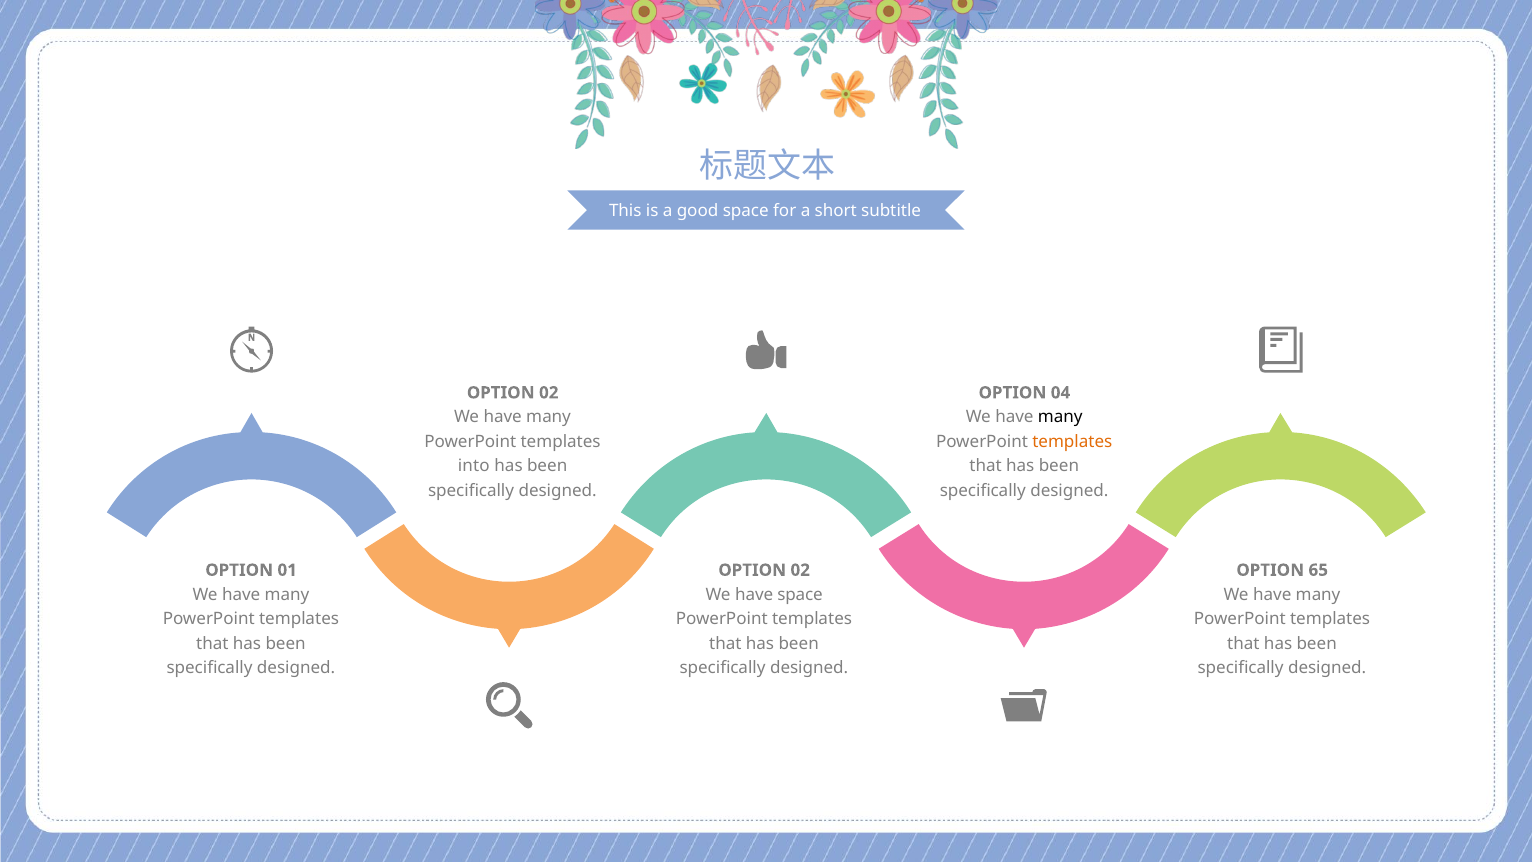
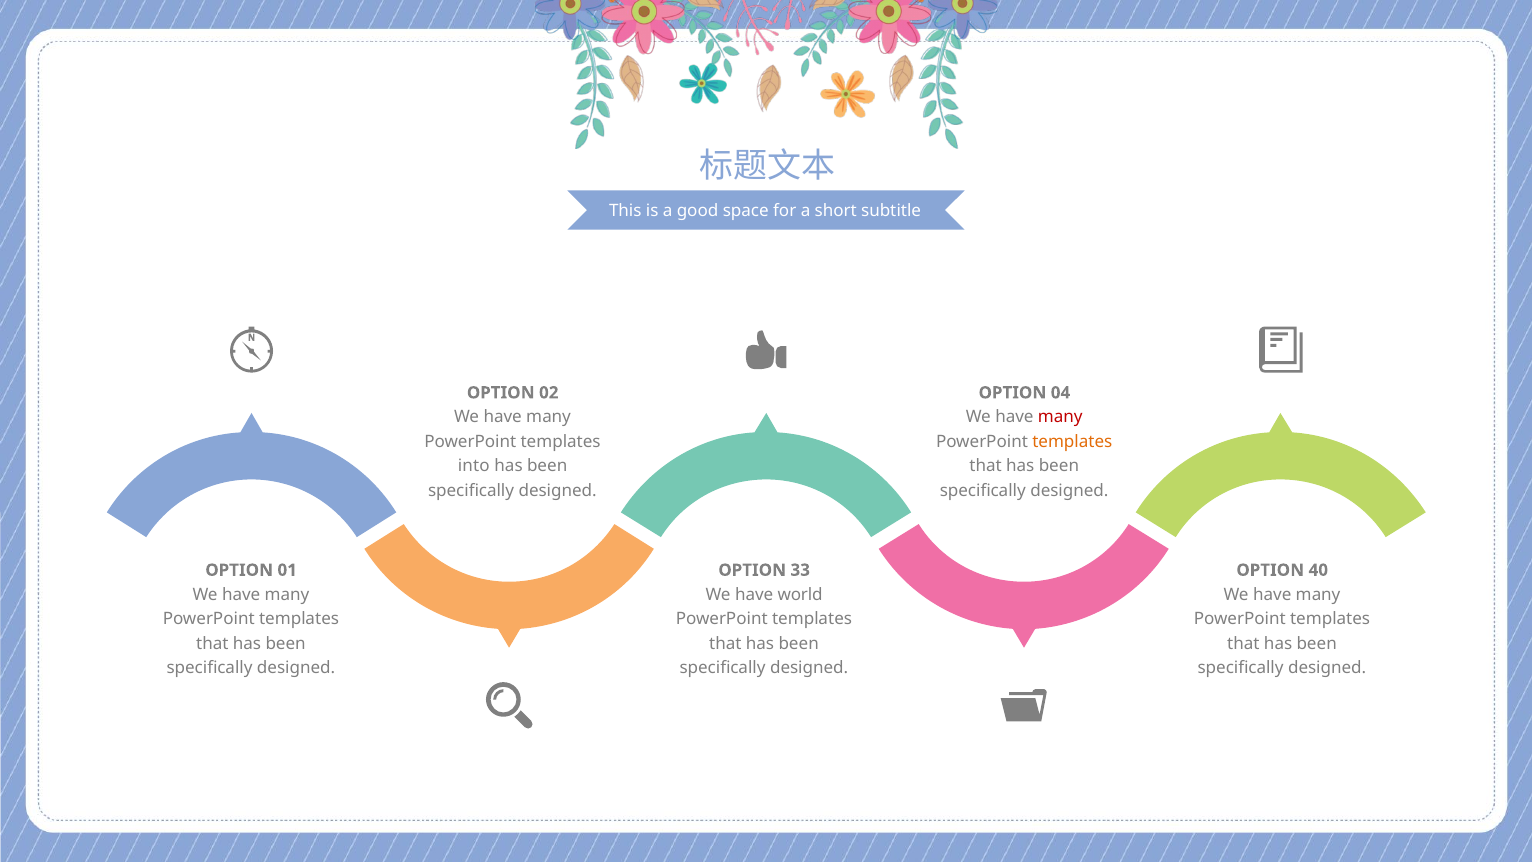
many at (1060, 417) colour: black -> red
02 at (800, 570): 02 -> 33
65: 65 -> 40
have space: space -> world
